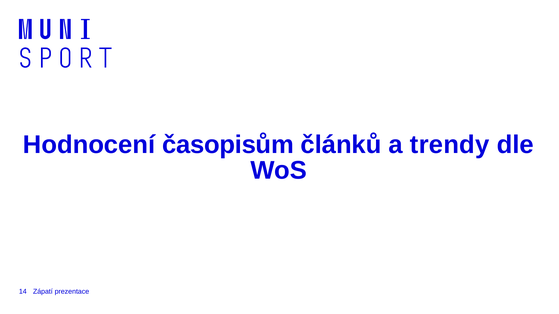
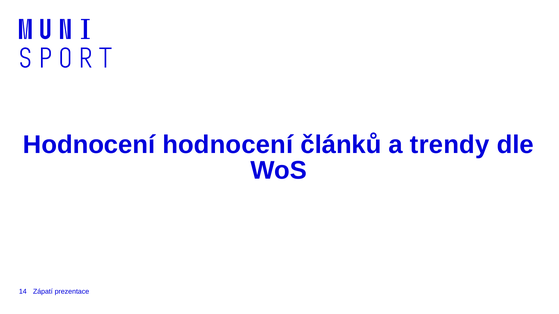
Hodnocení časopisům: časopisům -> hodnocení
